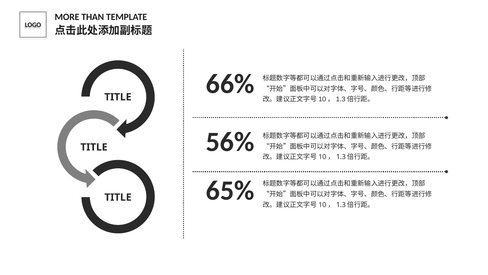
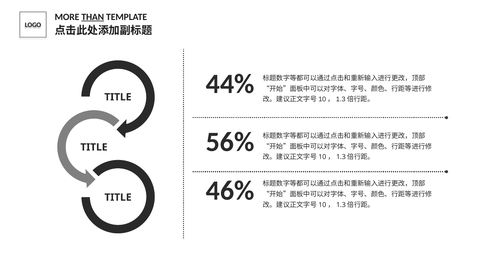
THAN underline: none -> present
66%: 66% -> 44%
65%: 65% -> 46%
